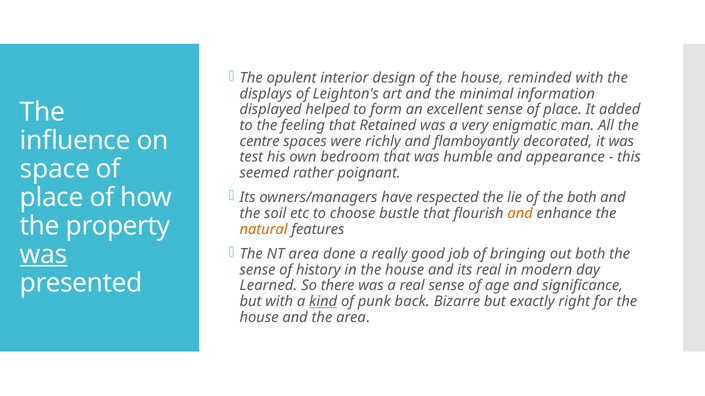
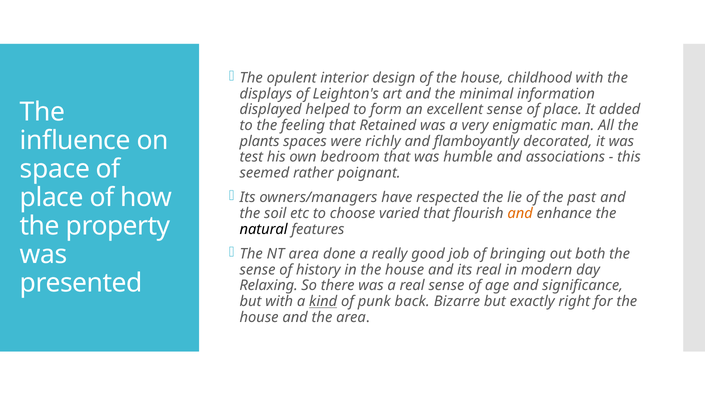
reminded: reminded -> childhood
centre: centre -> plants
appearance: appearance -> associations
the both: both -> past
bustle: bustle -> varied
natural colour: orange -> black
was at (44, 255) underline: present -> none
Learned: Learned -> Relaxing
